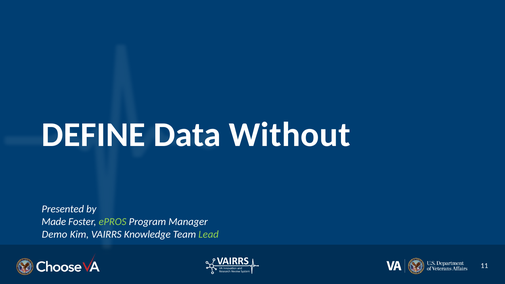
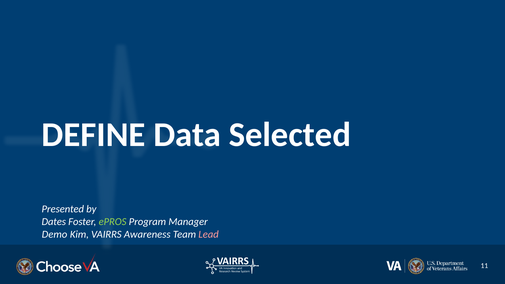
Without: Without -> Selected
Made: Made -> Dates
Knowledge: Knowledge -> Awareness
Lead colour: light green -> pink
